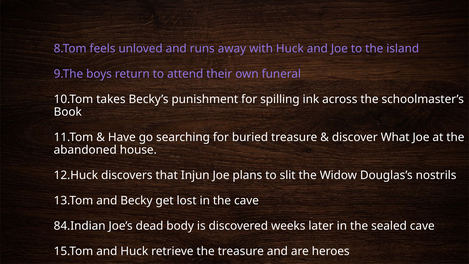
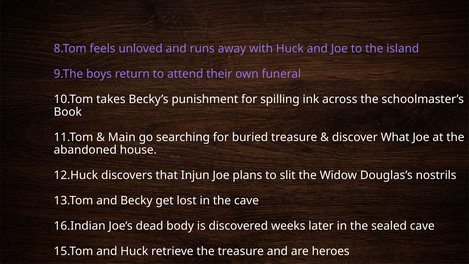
Have: Have -> Main
84.Indian: 84.Indian -> 16.Indian
